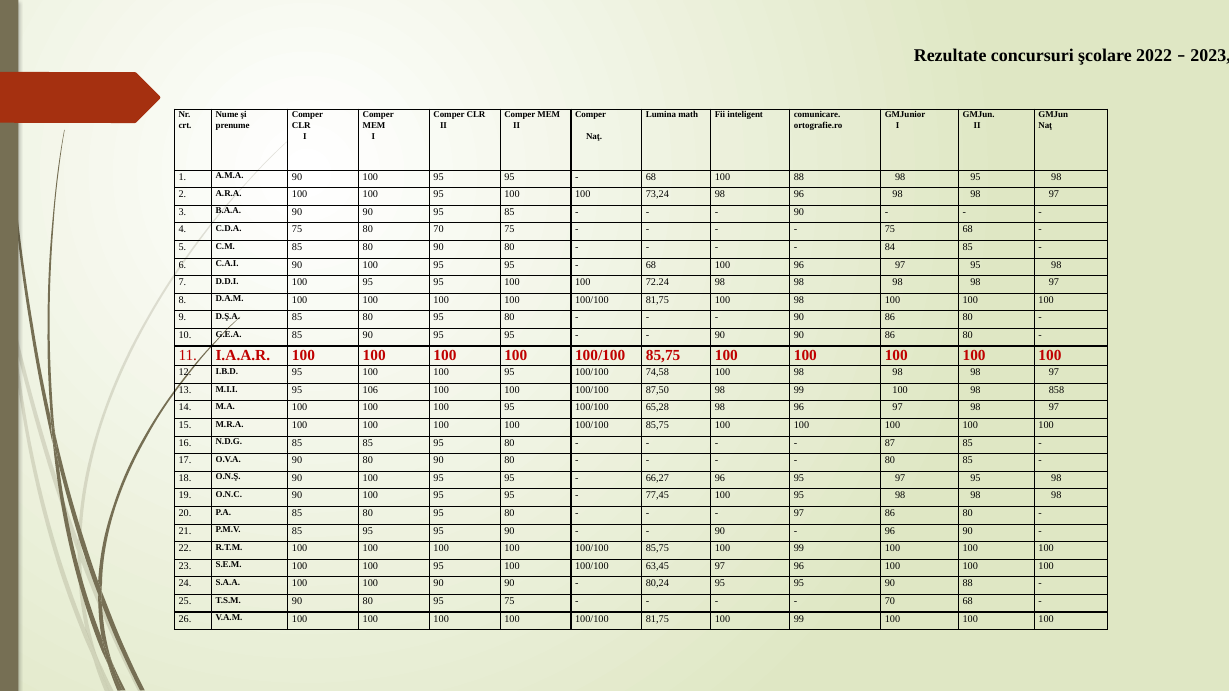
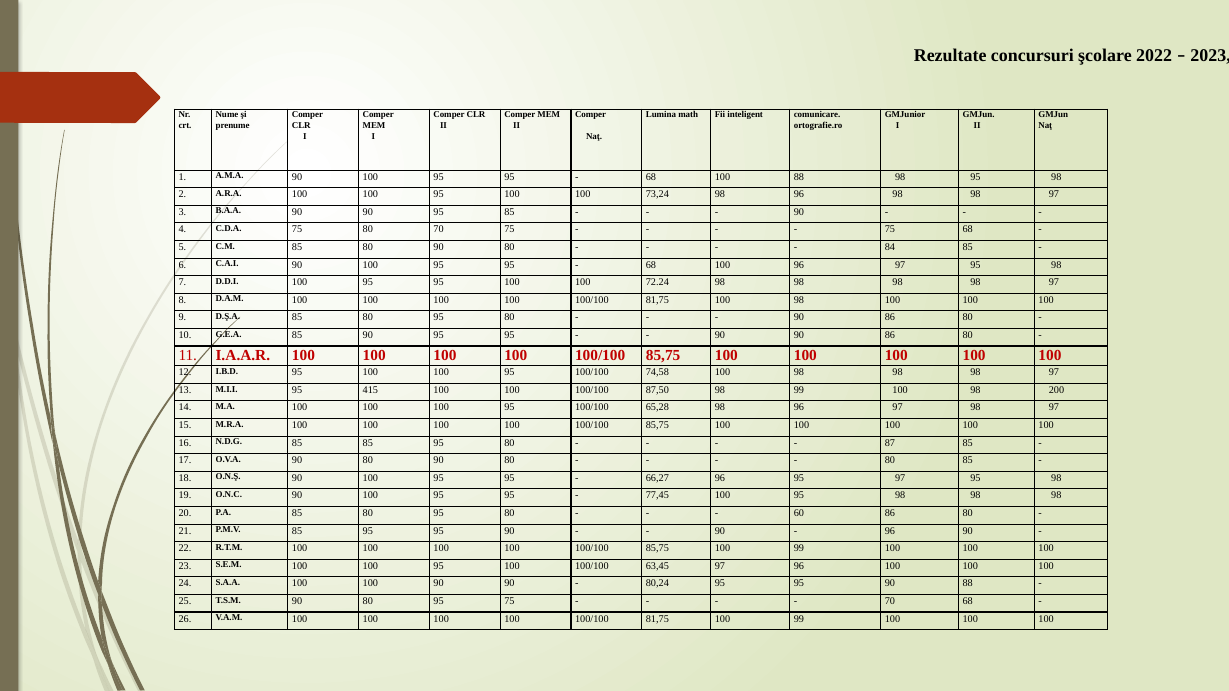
106: 106 -> 415
858: 858 -> 200
97 at (799, 513): 97 -> 60
